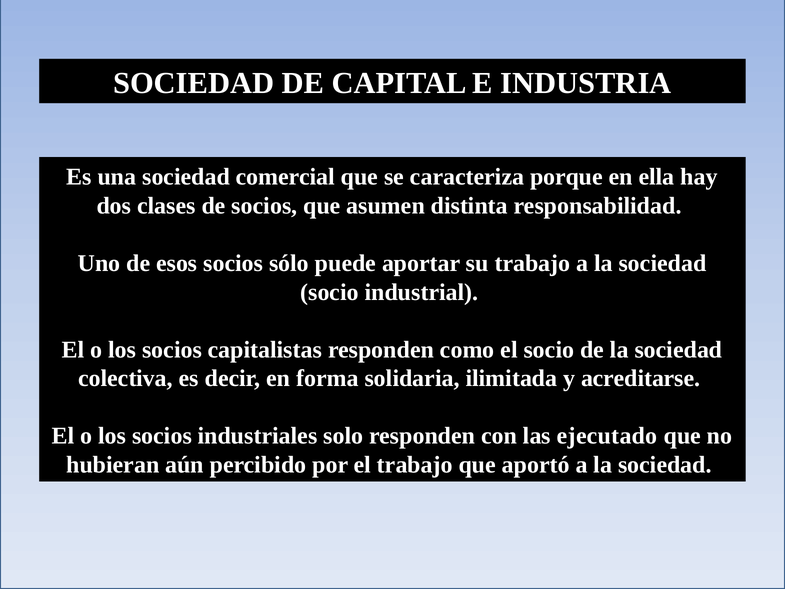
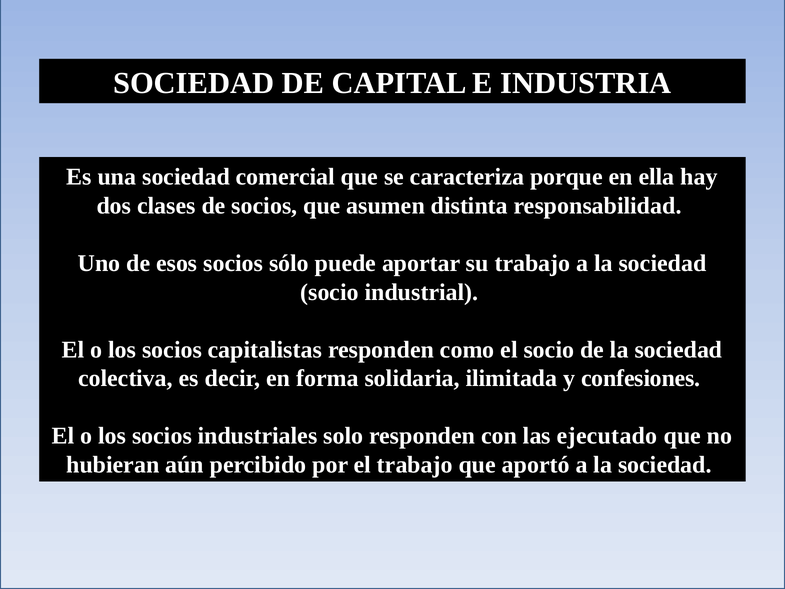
acreditarse: acreditarse -> confesiones
